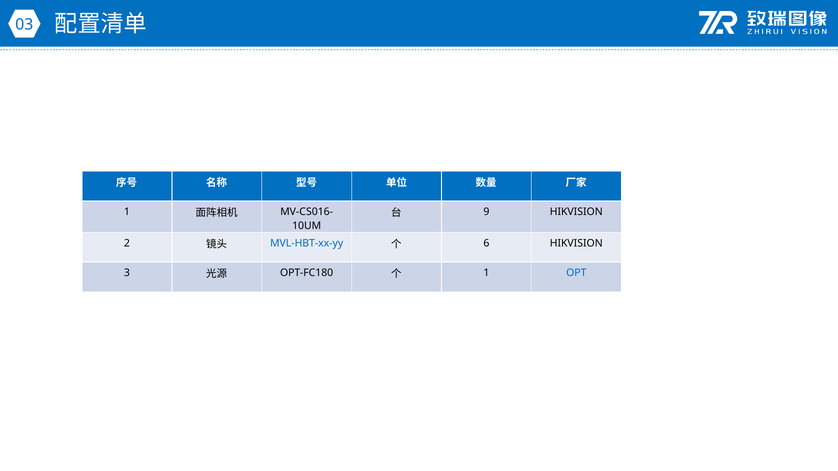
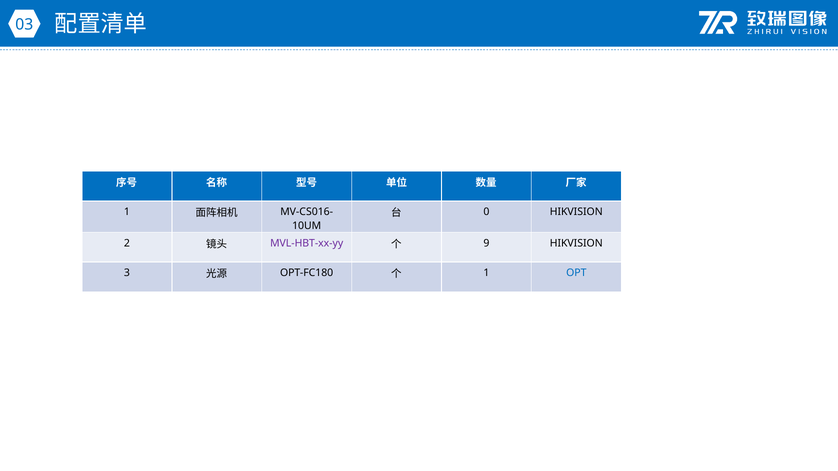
9: 9 -> 0
MVL-HBT-xx-yy colour: blue -> purple
6: 6 -> 9
